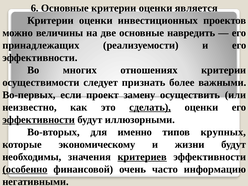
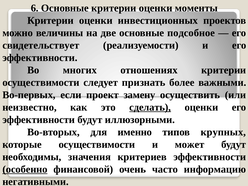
является: является -> моменты
навредить: навредить -> подсобное
принадлежащих: принадлежащих -> свидетельствует
эффективности at (39, 120) underline: present -> none
которые экономическому: экономическому -> осуществимости
жизни: жизни -> может
критериев underline: present -> none
